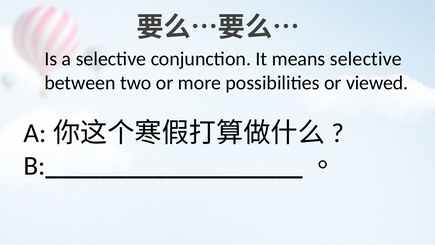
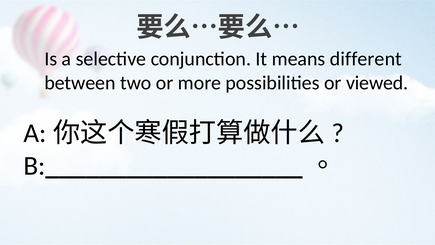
means selective: selective -> different
